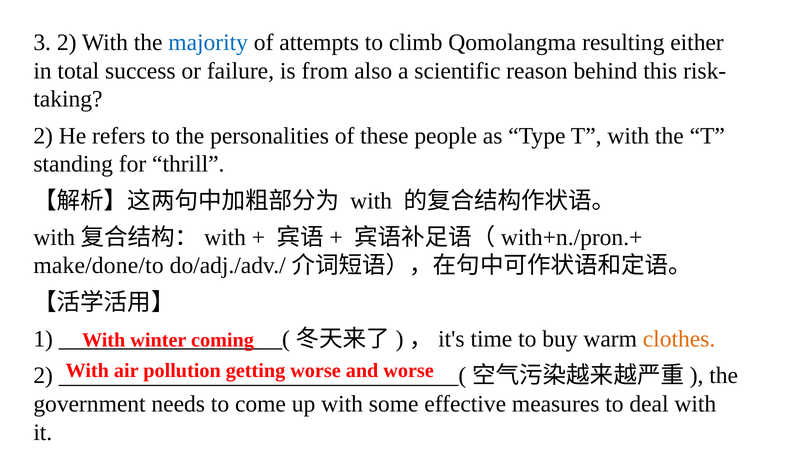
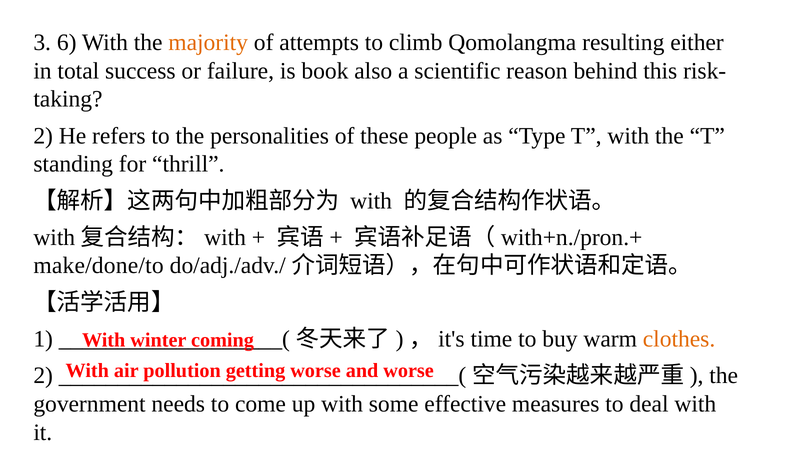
3 2: 2 -> 6
majority colour: blue -> orange
from: from -> book
